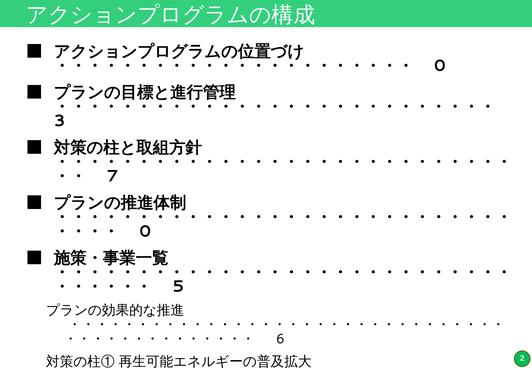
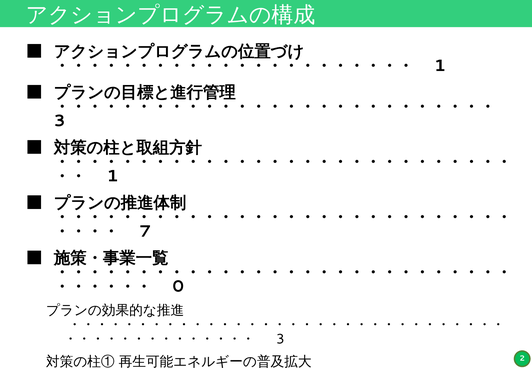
0 at (440, 66): 0 -> 1
7 at (113, 176): 7 -> 1
0 at (145, 231): 0 -> 7
5: 5 -> 0
6 at (280, 339): 6 -> 3
